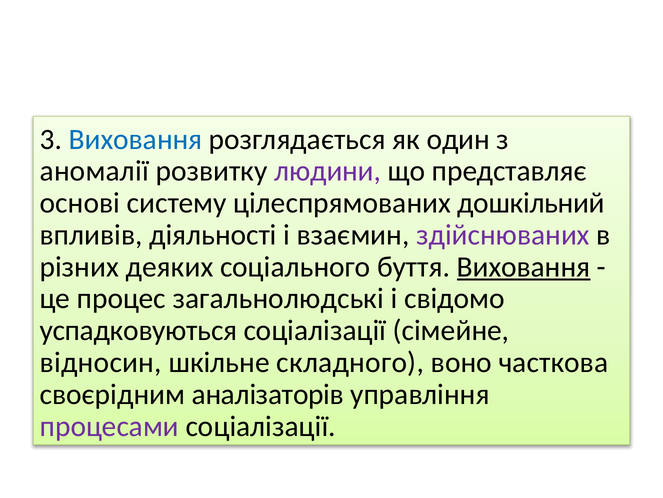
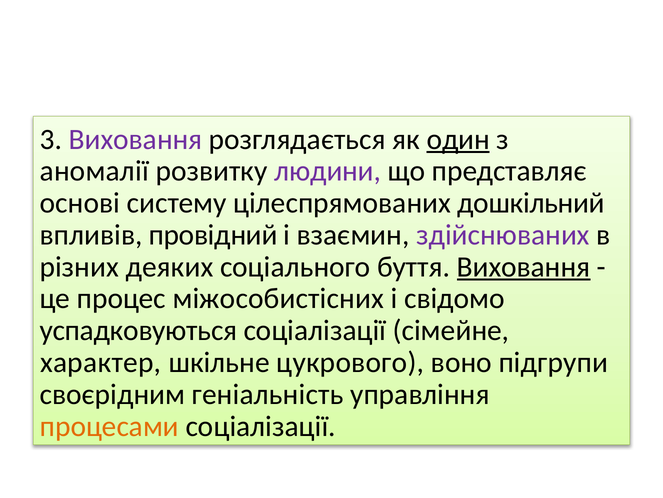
Виховання at (136, 139) colour: blue -> purple
один underline: none -> present
діяльності: діяльності -> провідний
загальнолюдські: загальнолюдські -> міжособистісних
відносин: відносин -> характер
складного: складного -> цукрового
часткова: часткова -> підгрупи
аналізаторів: аналізаторів -> геніальність
процесами colour: purple -> orange
